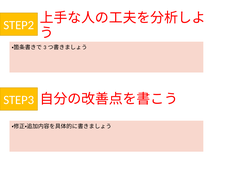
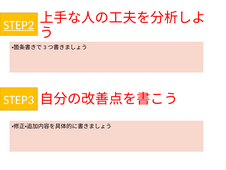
STEP2 underline: none -> present
